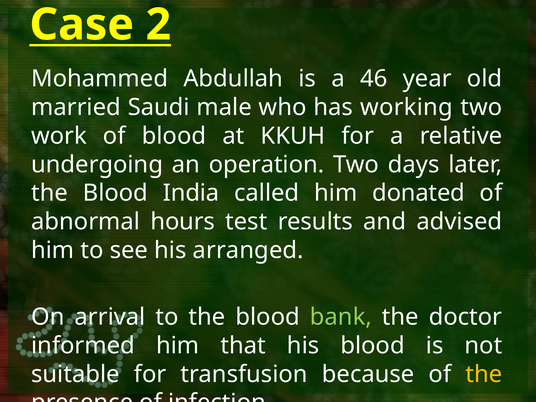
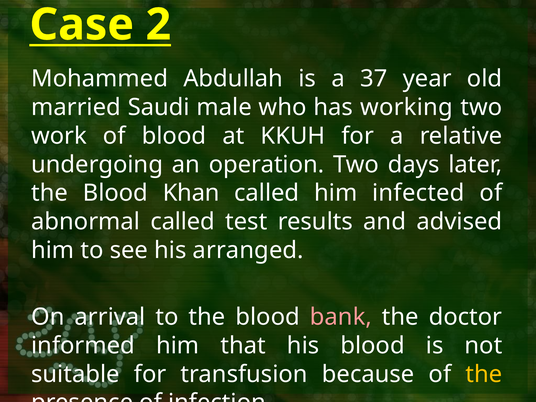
46: 46 -> 37
India: India -> Khan
donated: donated -> infected
abnormal hours: hours -> called
bank colour: light green -> pink
